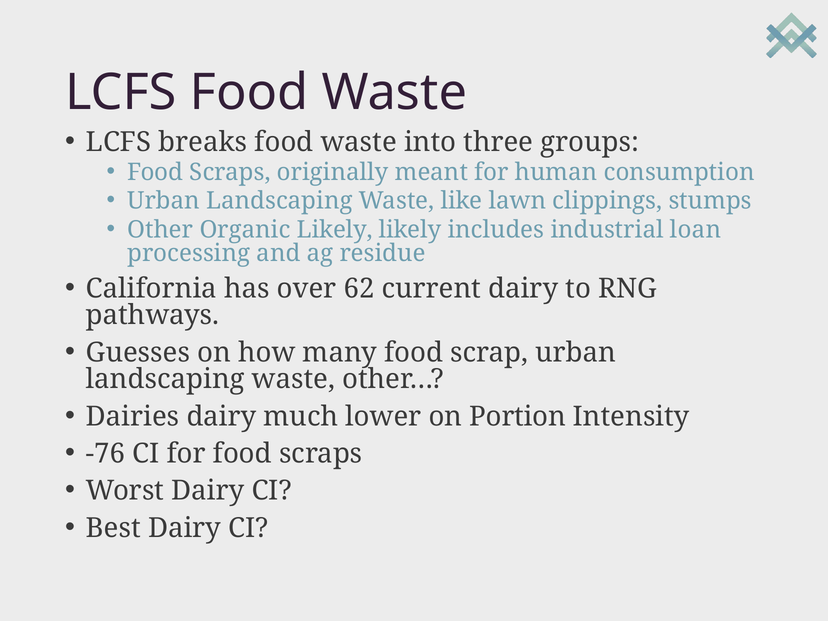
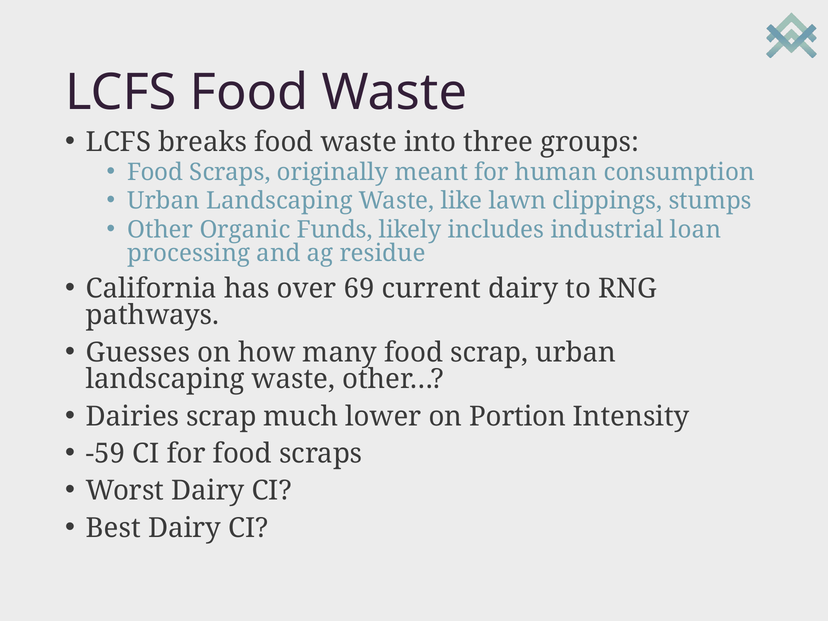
Organic Likely: Likely -> Funds
62: 62 -> 69
Dairies dairy: dairy -> scrap
-76: -76 -> -59
